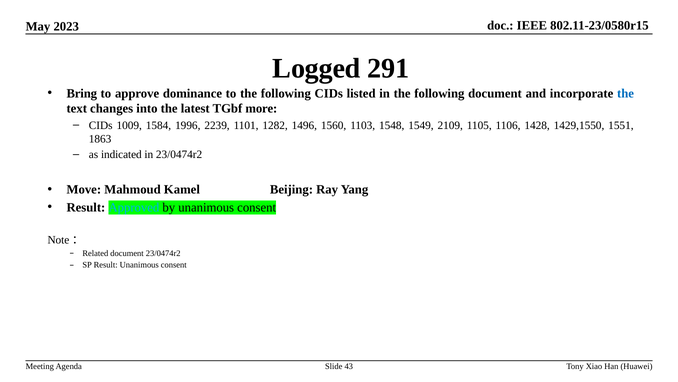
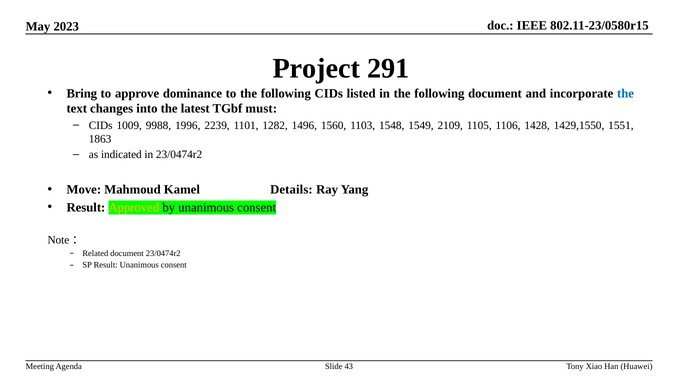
Logged: Logged -> Project
more: more -> must
1584: 1584 -> 9988
Beijing: Beijing -> Details
Approved colour: light blue -> yellow
